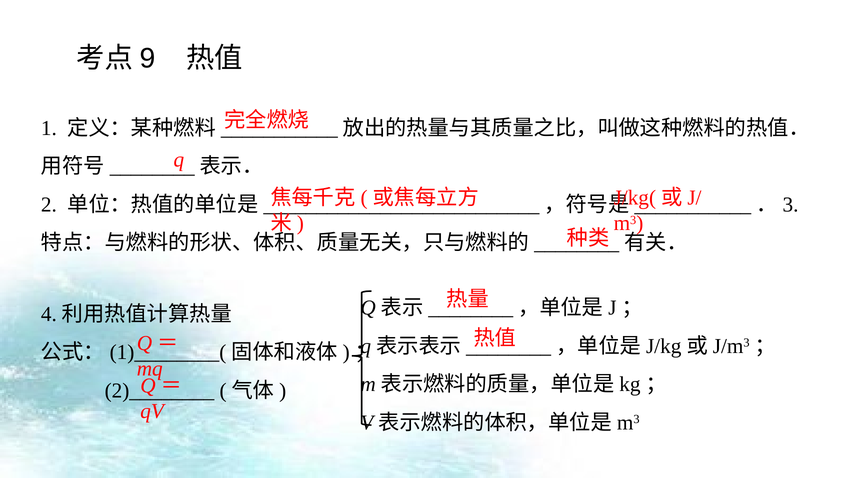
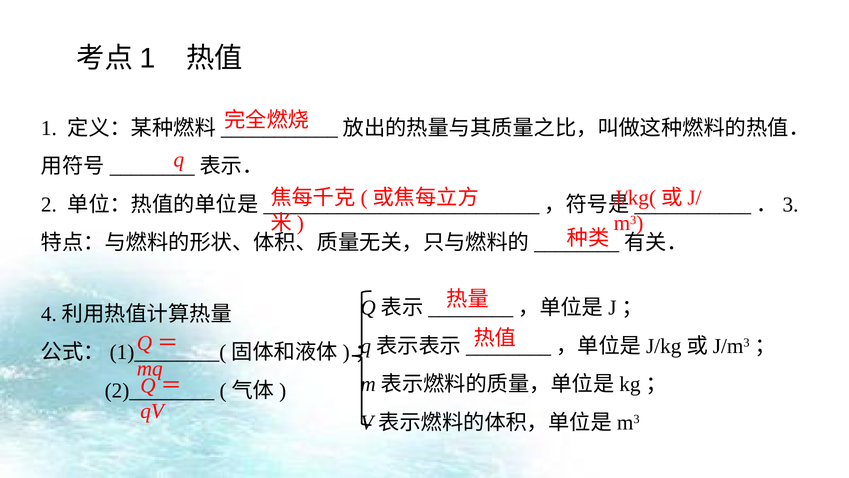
9 at (148, 58): 9 -> 1
